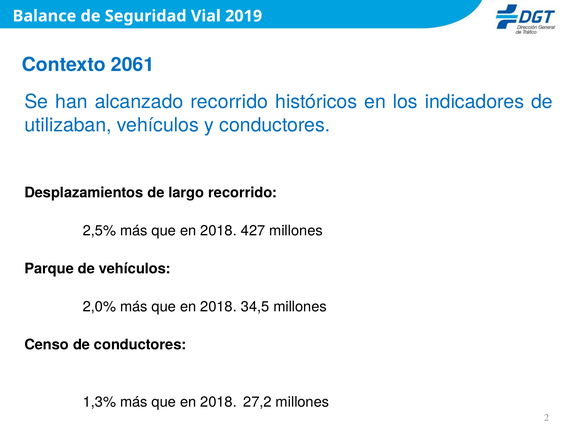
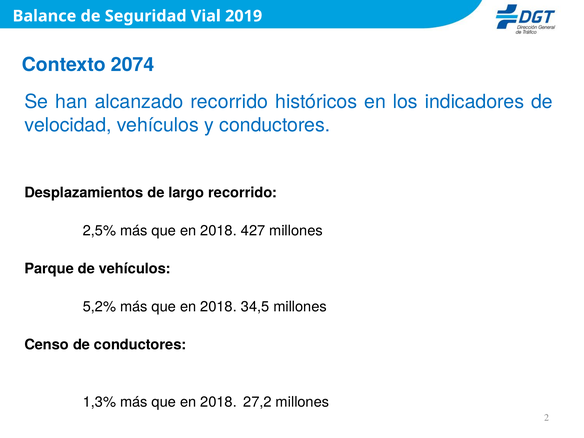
2061: 2061 -> 2074
utilizaban: utilizaban -> velocidad
2,0%: 2,0% -> 5,2%
